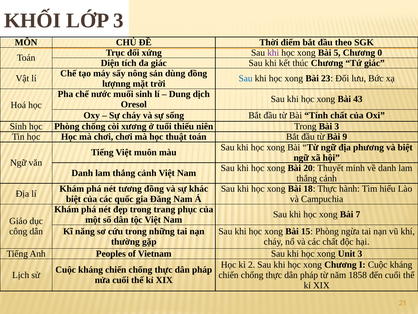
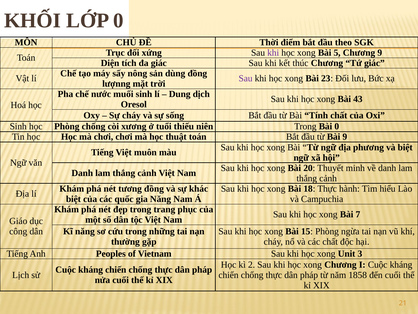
LỚP 3: 3 -> 0
Chương 0: 0 -> 9
Sau at (246, 78) colour: blue -> purple
Bài 3: 3 -> 0
gia Đăng: Đăng -> Năng
